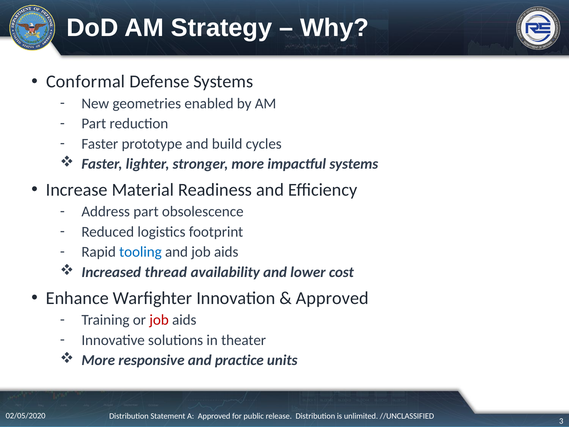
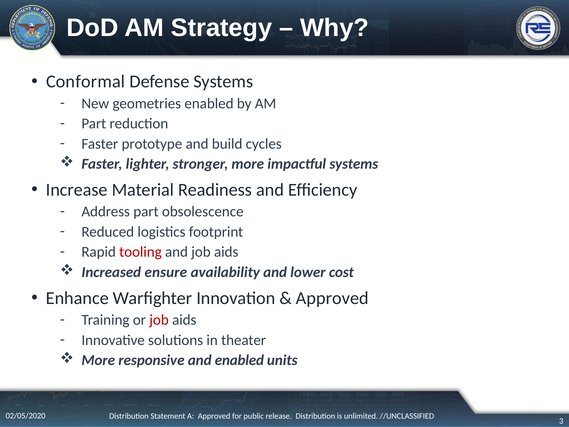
tooling colour: blue -> red
thread: thread -> ensure
and practice: practice -> enabled
